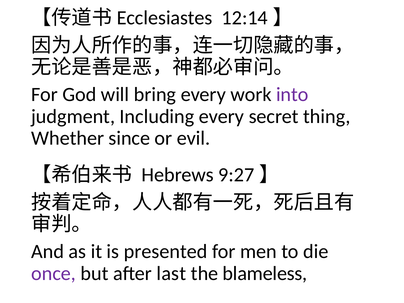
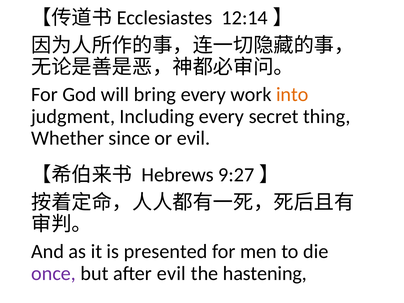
into colour: purple -> orange
after last: last -> evil
blameless: blameless -> hastening
